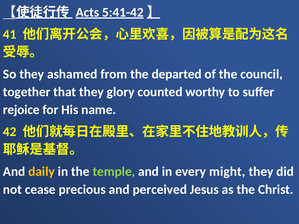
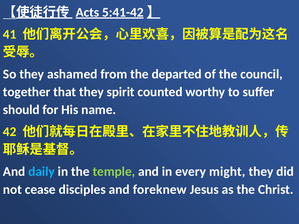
glory: glory -> spirit
rejoice: rejoice -> should
daily colour: yellow -> light blue
precious: precious -> disciples
perceived: perceived -> foreknew
